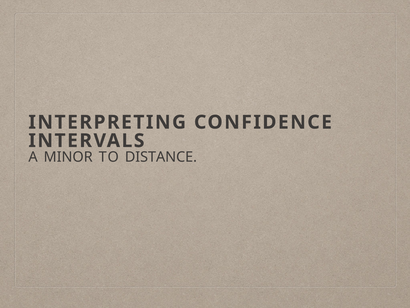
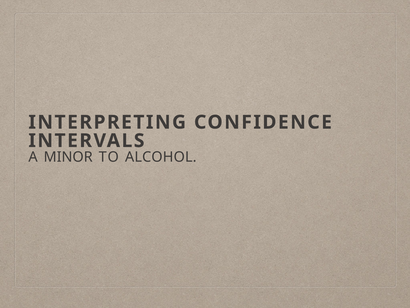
DISTANCE: DISTANCE -> ALCOHOL
